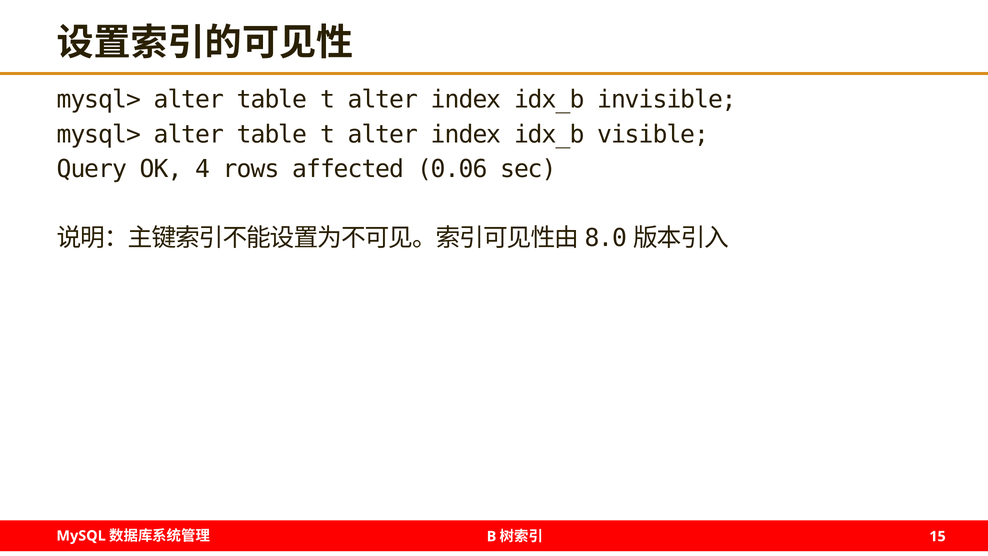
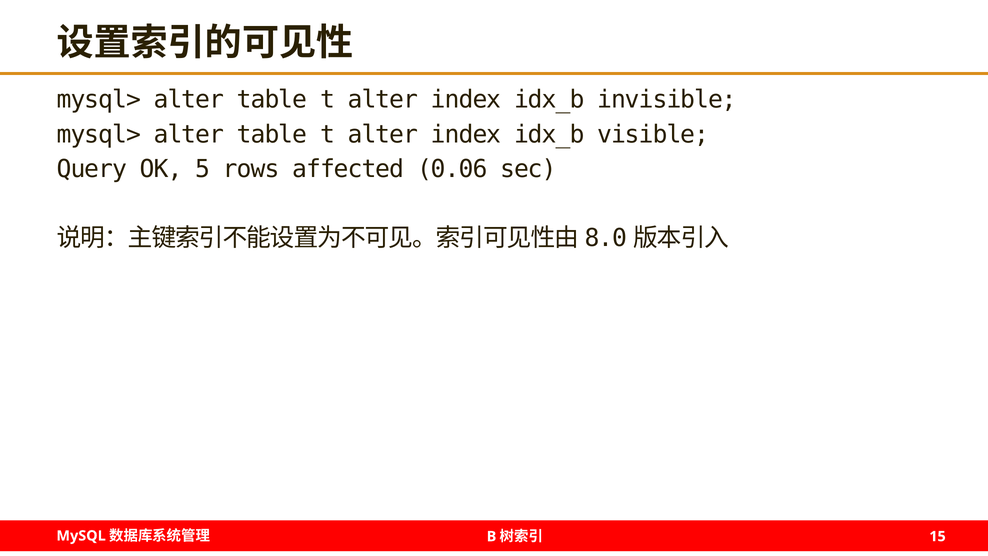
4: 4 -> 5
